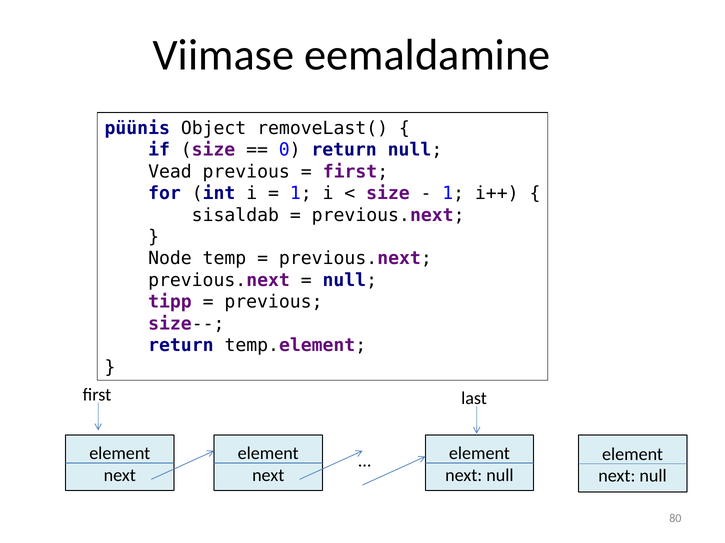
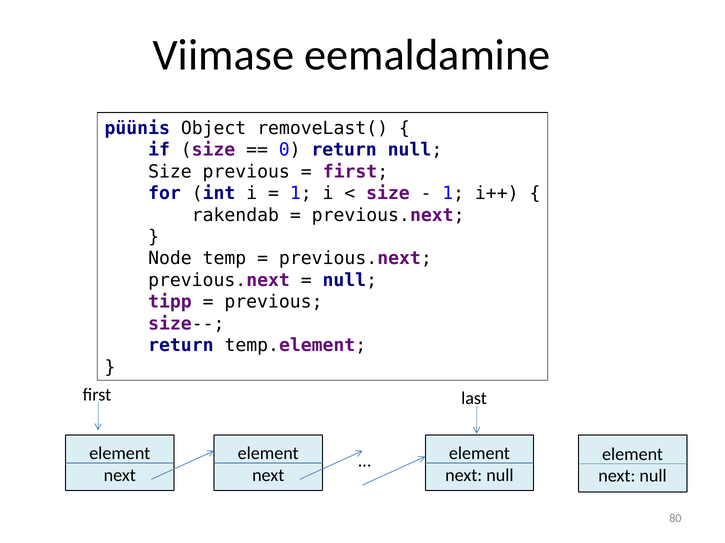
Vead at (170, 172): Vead -> Size
sisaldab: sisaldab -> rakendab
